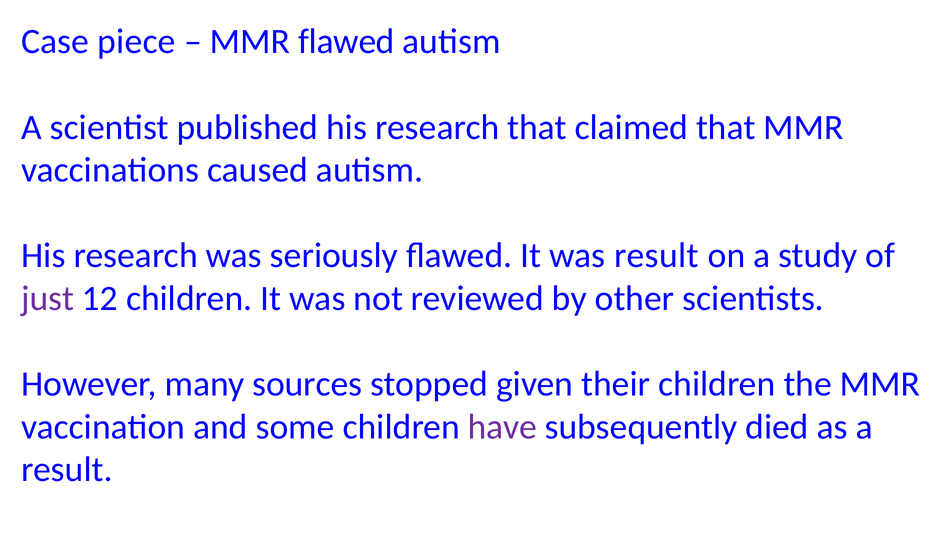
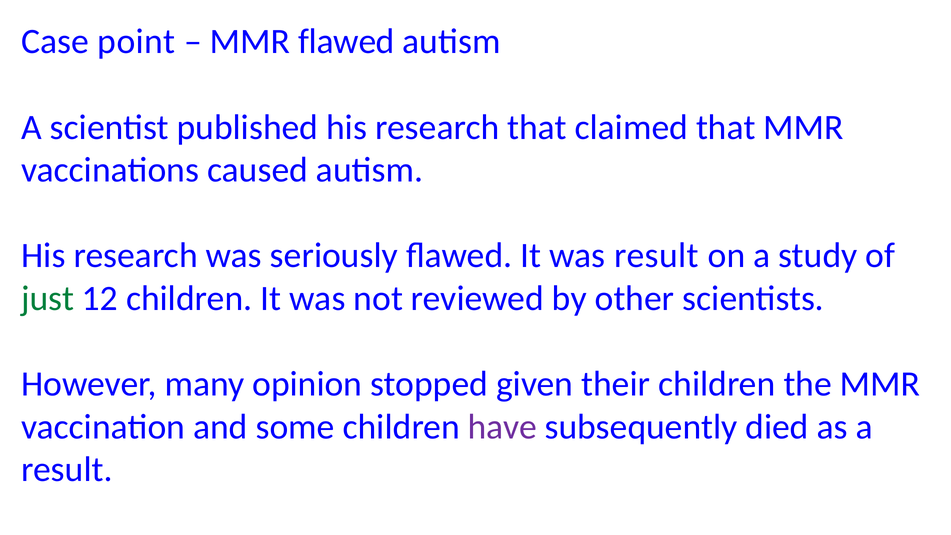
piece: piece -> point
just colour: purple -> green
sources: sources -> opinion
